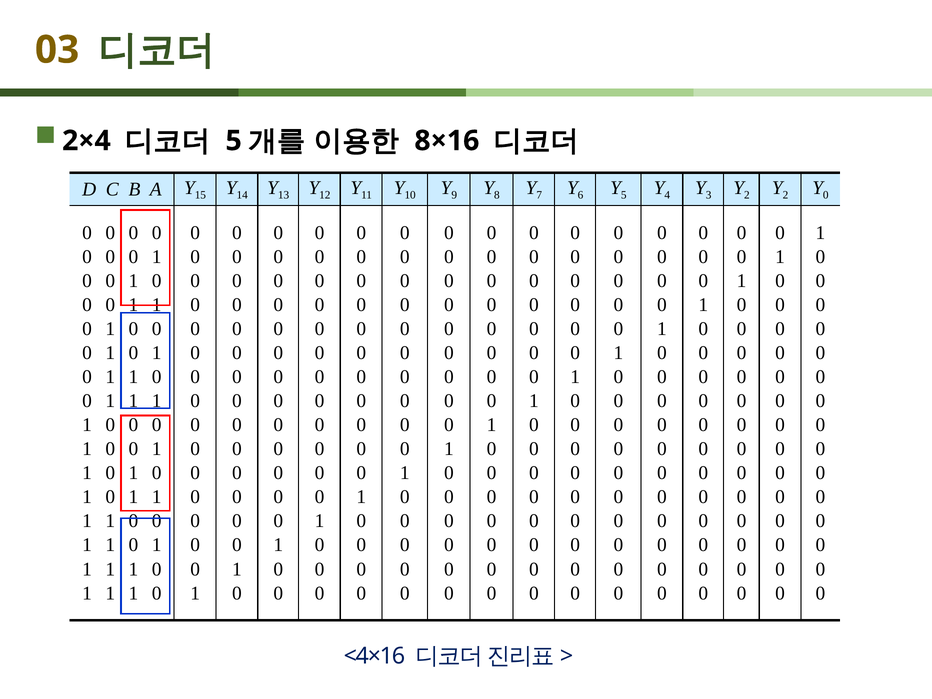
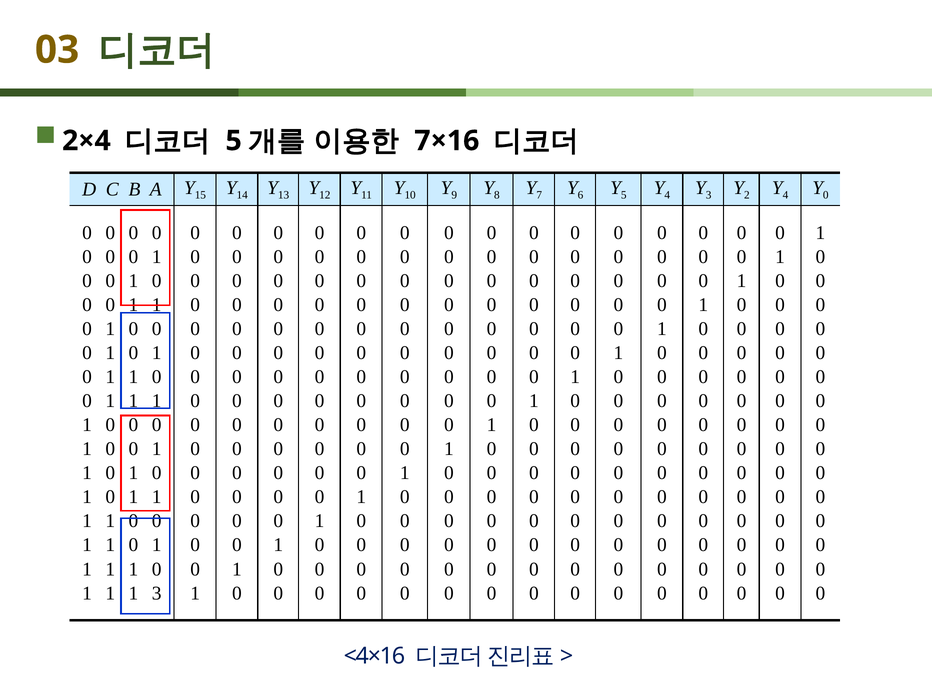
8×16: 8×16 -> 7×16
2 at (785, 195): 2 -> 4
0 at (157, 593): 0 -> 3
